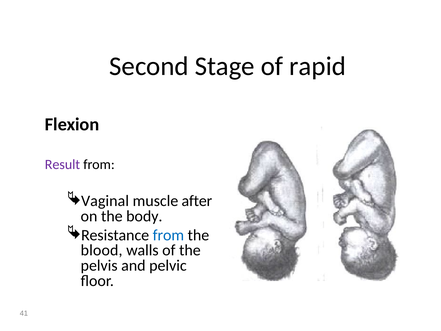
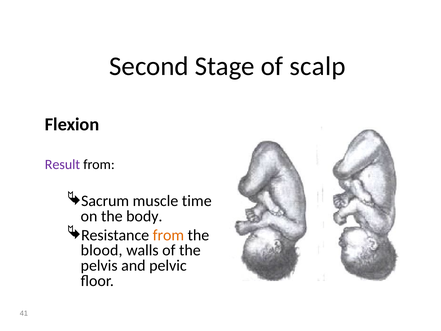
rapid: rapid -> scalp
Vaginal: Vaginal -> Sacrum
after: after -> time
from at (168, 235) colour: blue -> orange
